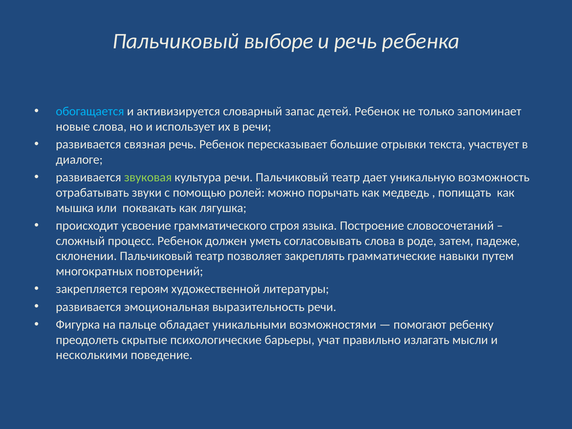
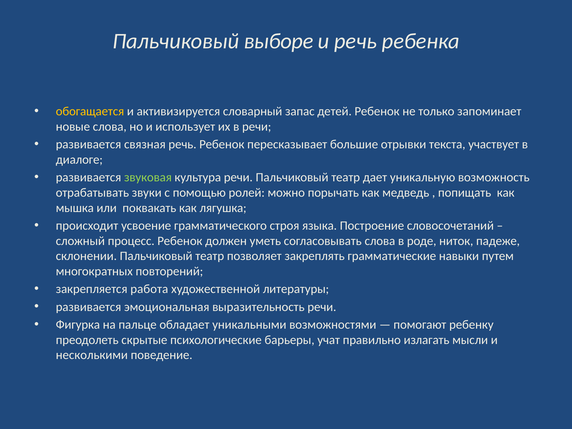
обогащается colour: light blue -> yellow
затем: затем -> ниток
героям: героям -> работа
